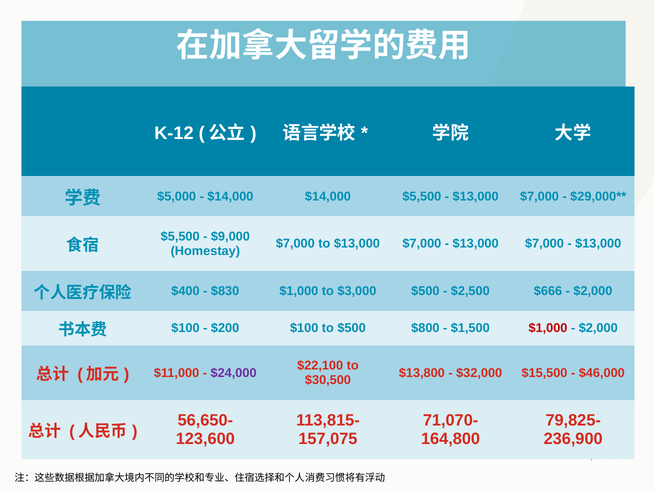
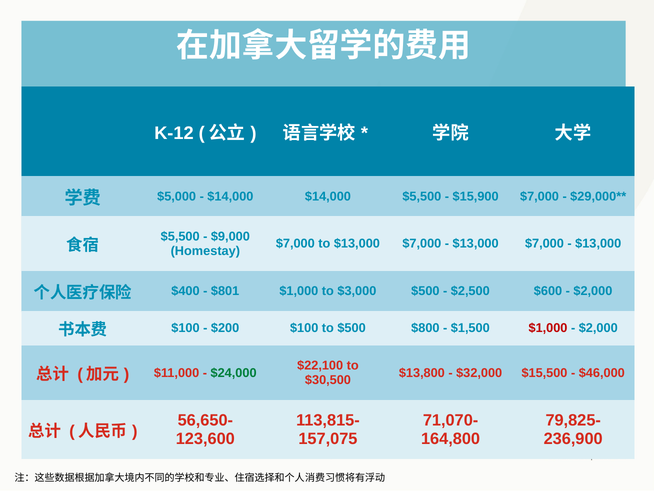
$13,000 at (476, 196): $13,000 -> $15,900
$830: $830 -> $801
$666: $666 -> $600
$24,000 colour: purple -> green
